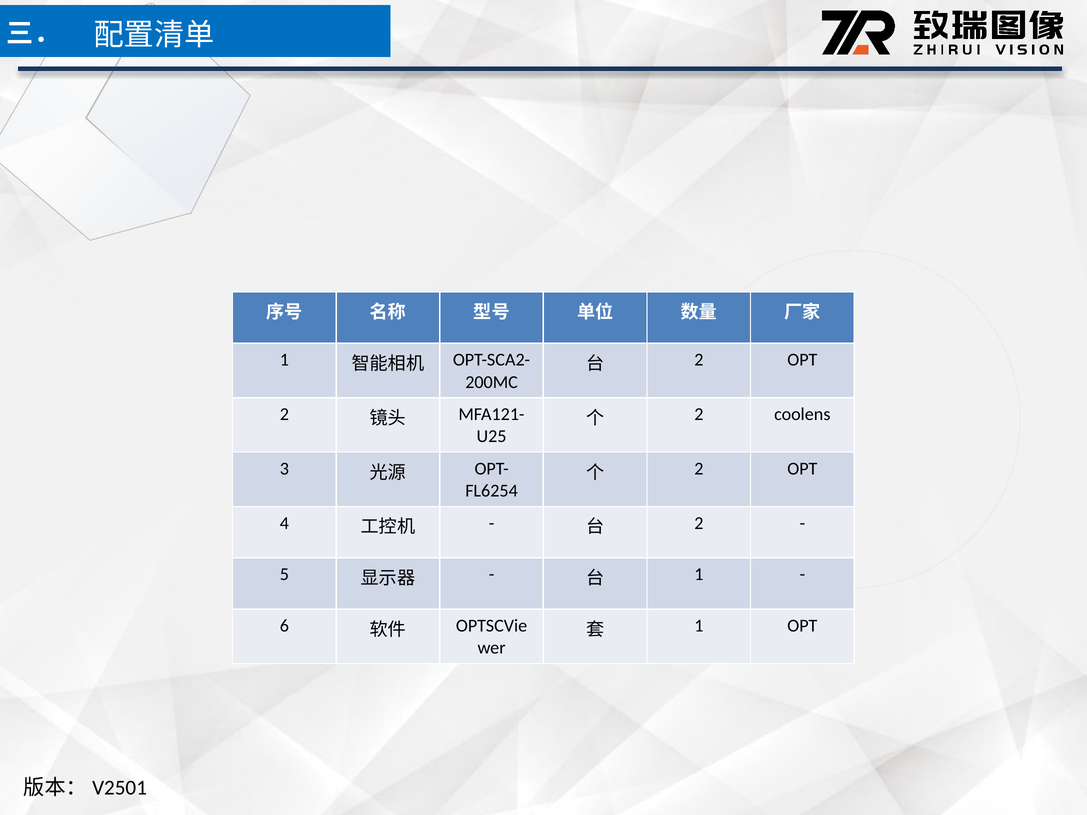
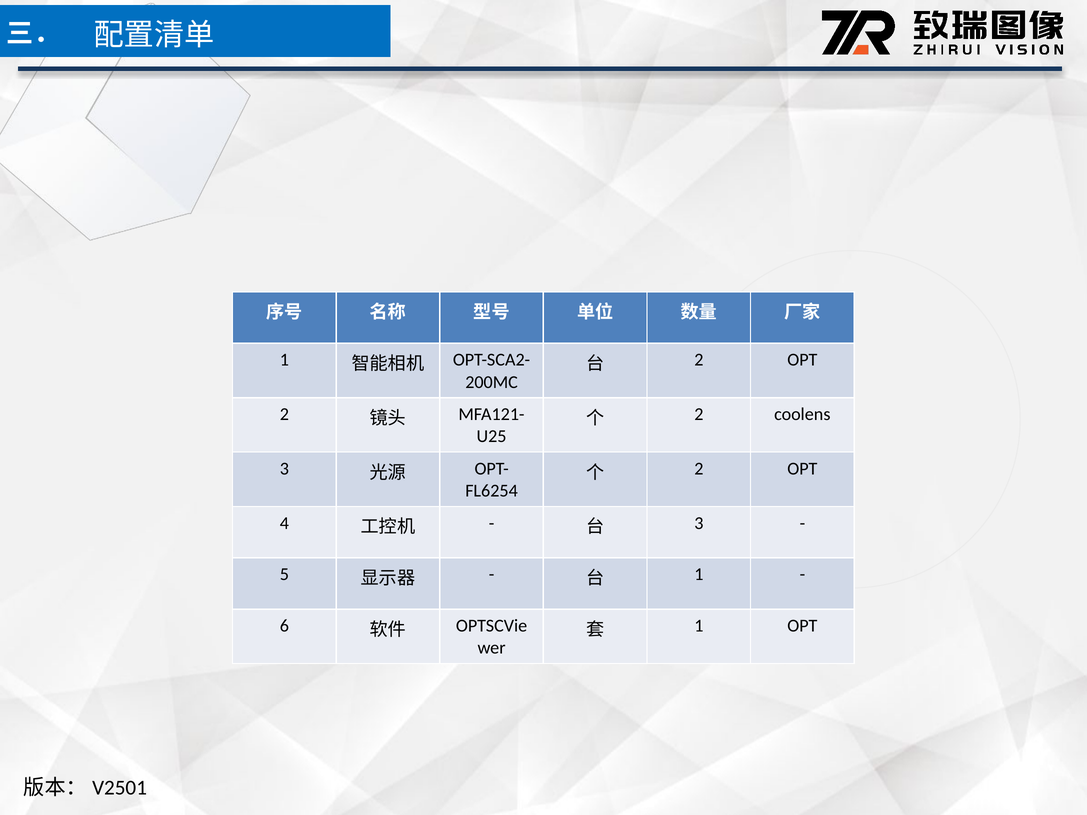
2 at (699, 523): 2 -> 3
